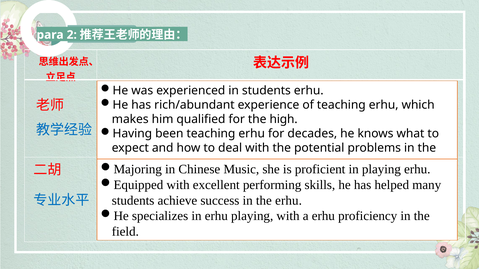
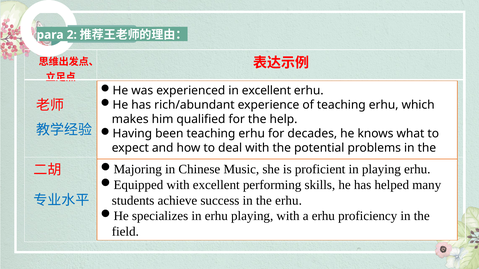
in students: students -> excellent
high: high -> help
